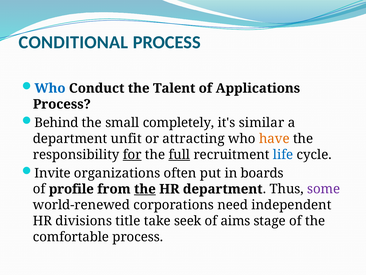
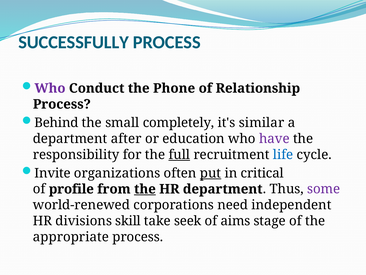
CONDITIONAL: CONDITIONAL -> SUCCESSFULLY
Who at (50, 88) colour: blue -> purple
Talent: Talent -> Phone
Applications: Applications -> Relationship
unfit: unfit -> after
attracting: attracting -> education
have colour: orange -> purple
for underline: present -> none
put underline: none -> present
boards: boards -> critical
title: title -> skill
comfortable: comfortable -> appropriate
